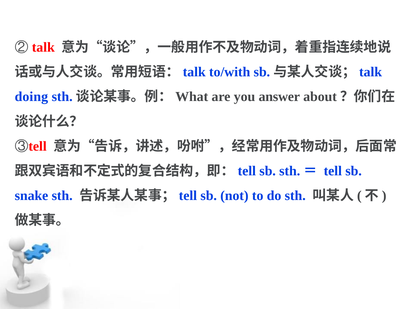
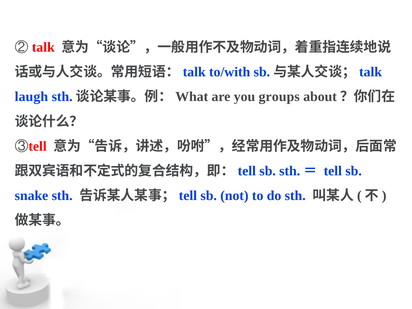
doing: doing -> laugh
answer: answer -> groups
